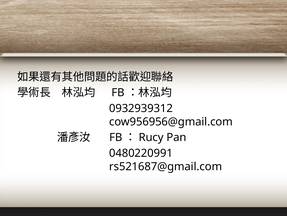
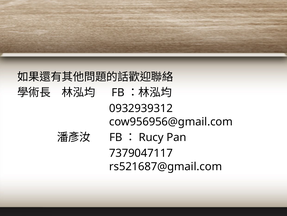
0480220991: 0480220991 -> 7379047117
